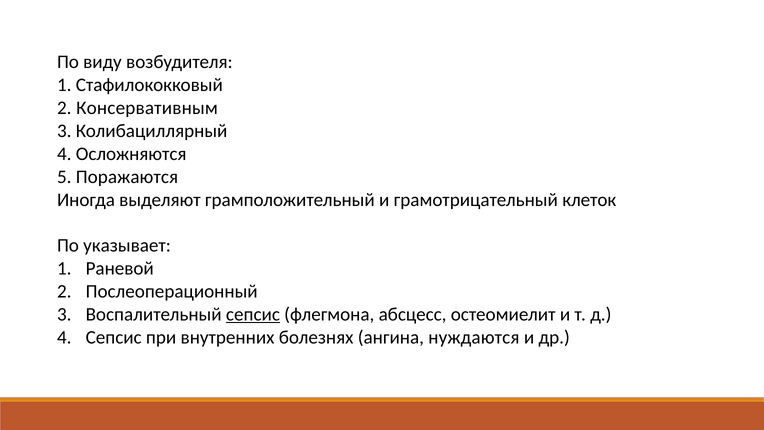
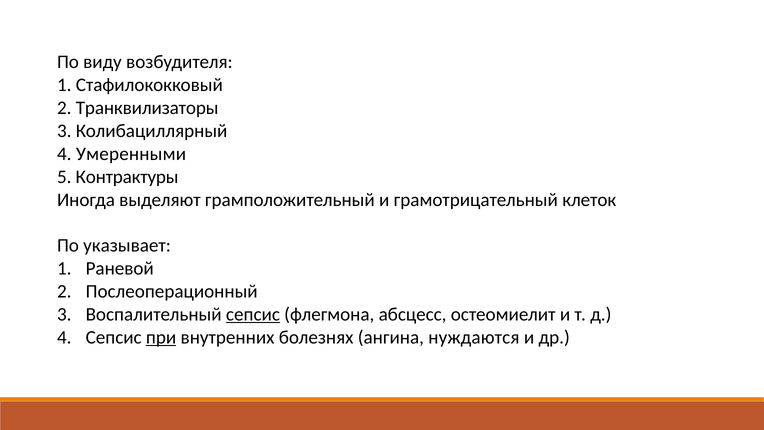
Консервативным: Консервативным -> Транквилизаторы
Осложняются: Осложняются -> Умеренными
Поражаются: Поражаются -> Контрактуры
при underline: none -> present
